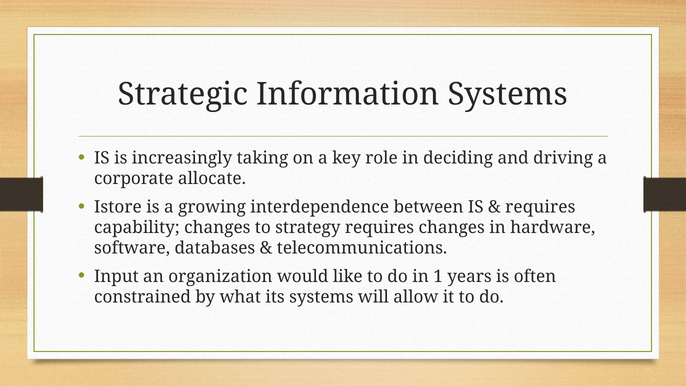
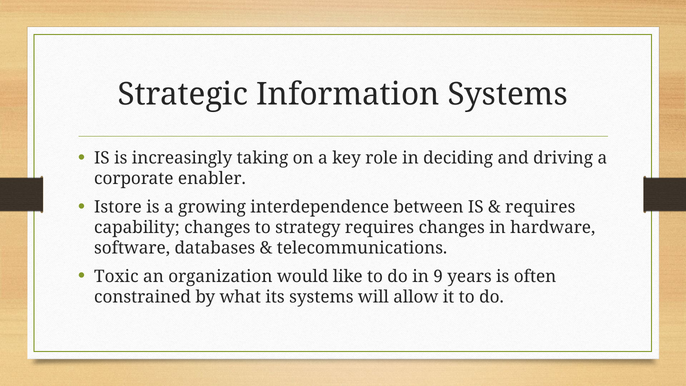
allocate: allocate -> enabler
Input: Input -> Toxic
1: 1 -> 9
